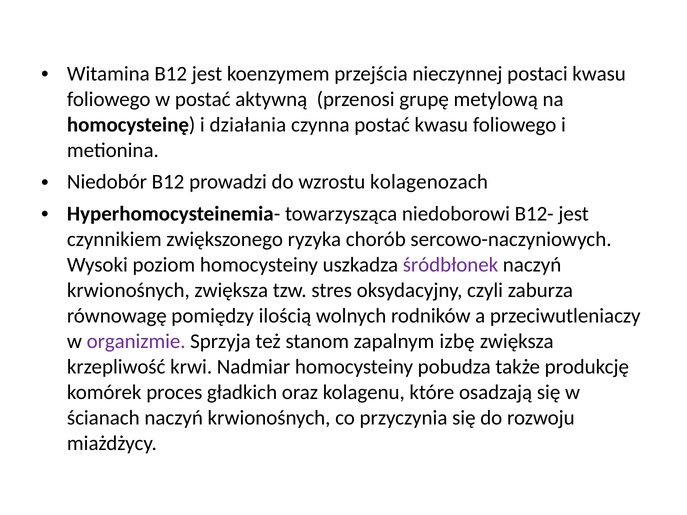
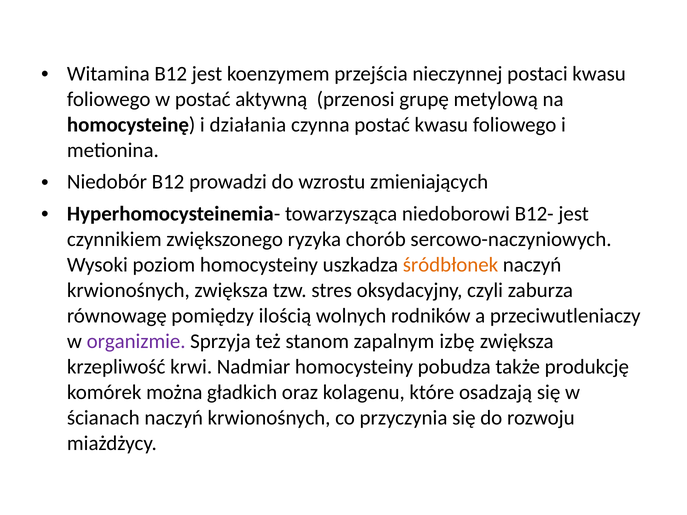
kolagenozach: kolagenozach -> zmieniających
śródbłonek colour: purple -> orange
proces: proces -> można
